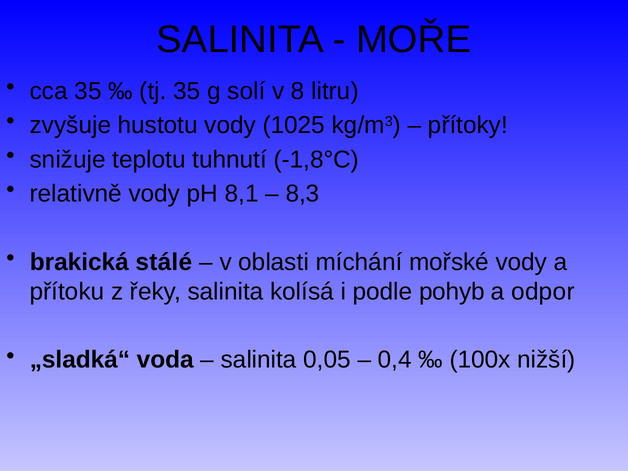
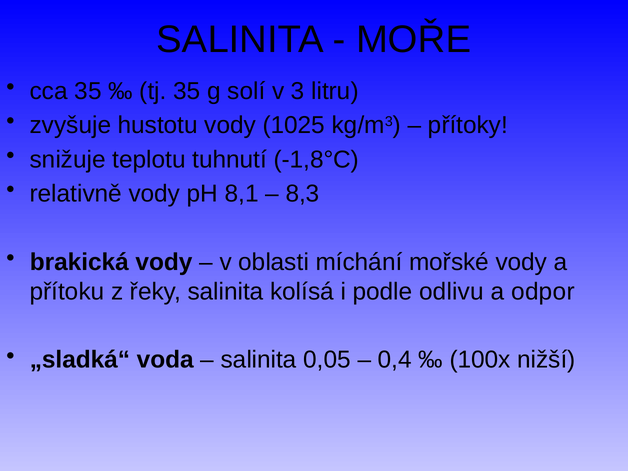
8: 8 -> 3
brakická stálé: stálé -> vody
pohyb: pohyb -> odlivu
